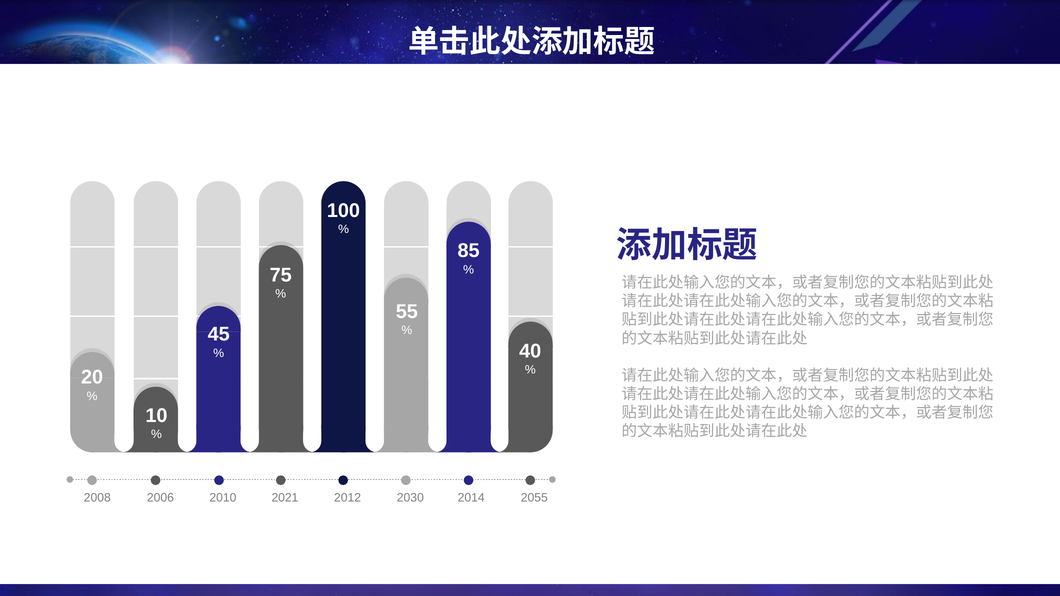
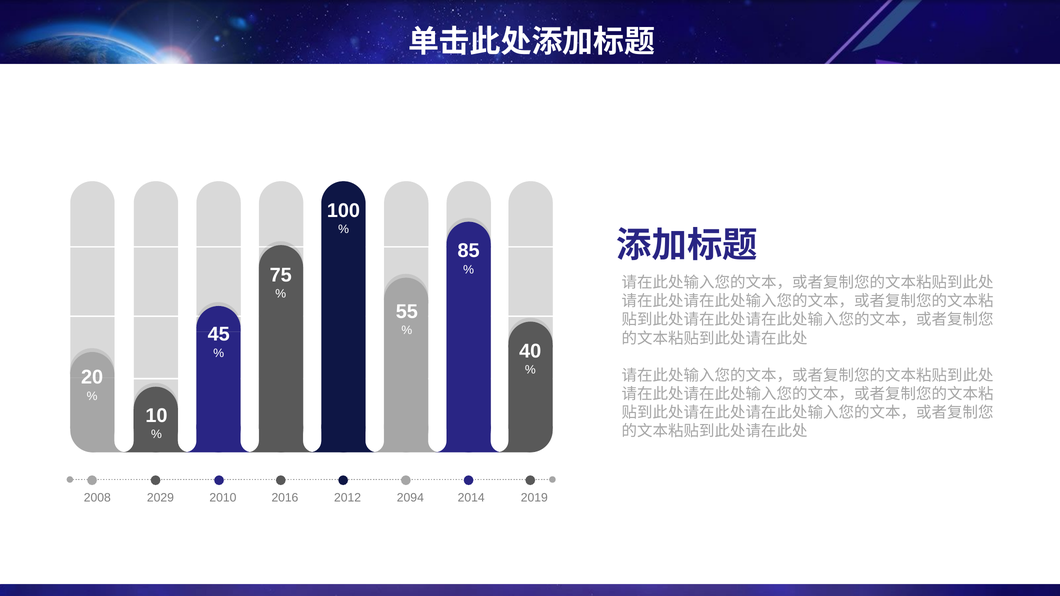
2006: 2006 -> 2029
2021: 2021 -> 2016
2030: 2030 -> 2094
2055: 2055 -> 2019
